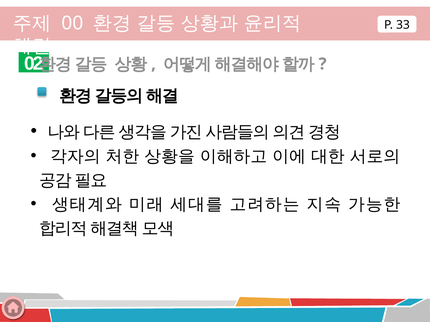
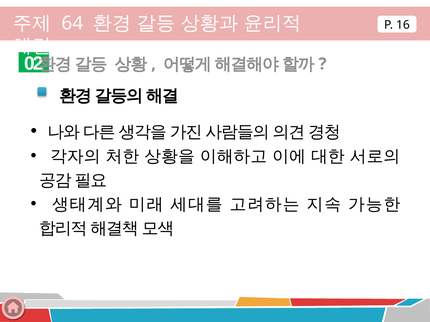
00: 00 -> 64
33: 33 -> 16
